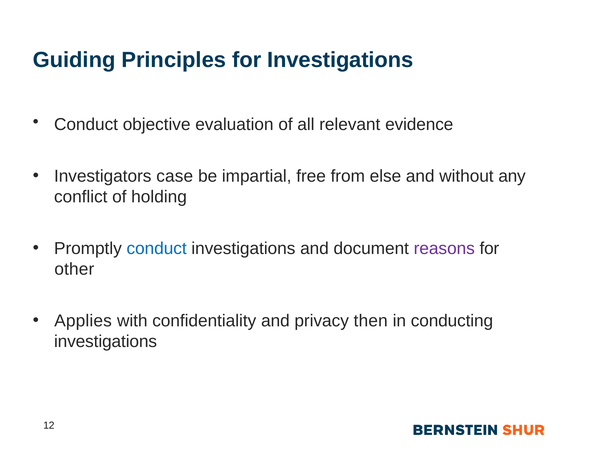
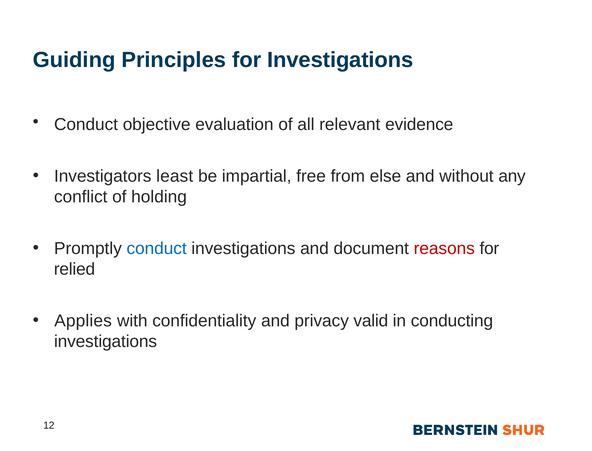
case: case -> least
reasons colour: purple -> red
other: other -> relied
then: then -> valid
